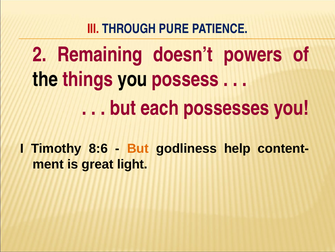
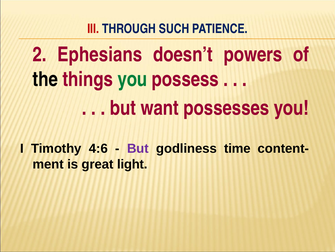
PURE: PURE -> SUCH
Remaining: Remaining -> Ephesians
you at (132, 79) colour: black -> green
each: each -> want
8:6: 8:6 -> 4:6
But at (138, 148) colour: orange -> purple
help: help -> time
